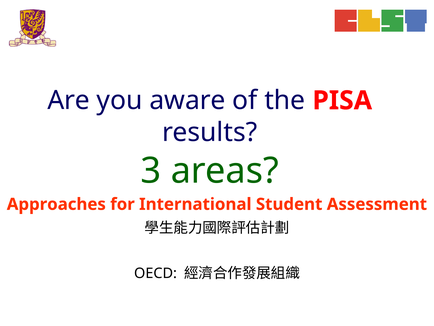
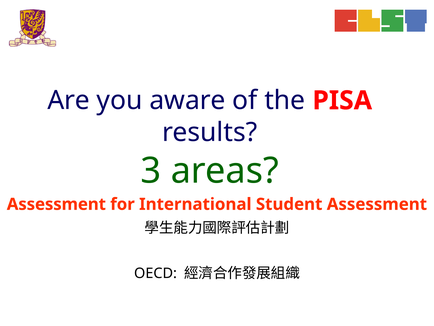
Approaches at (56, 204): Approaches -> Assessment
